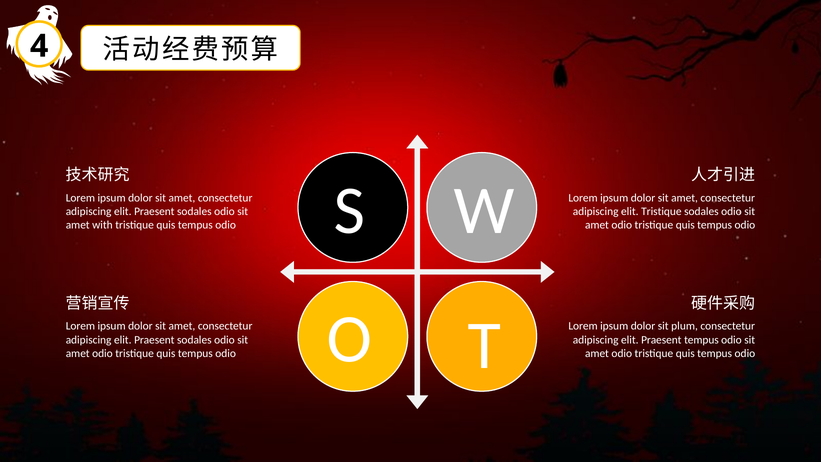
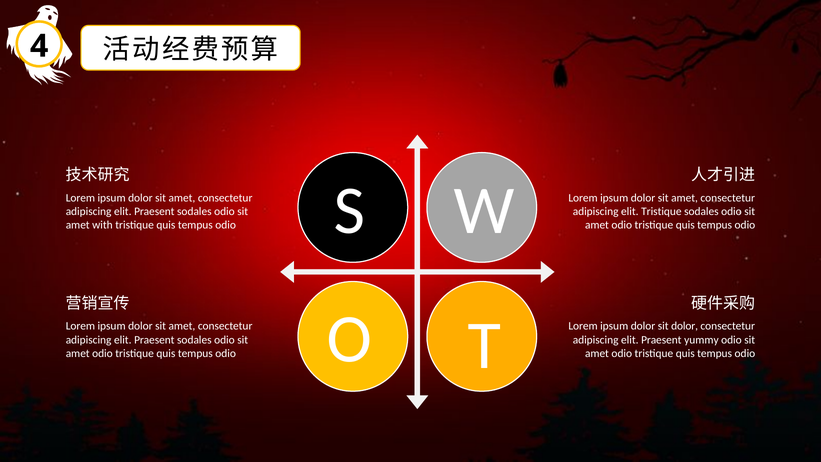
sit plum: plum -> dolor
Praesent tempus: tempus -> yummy
